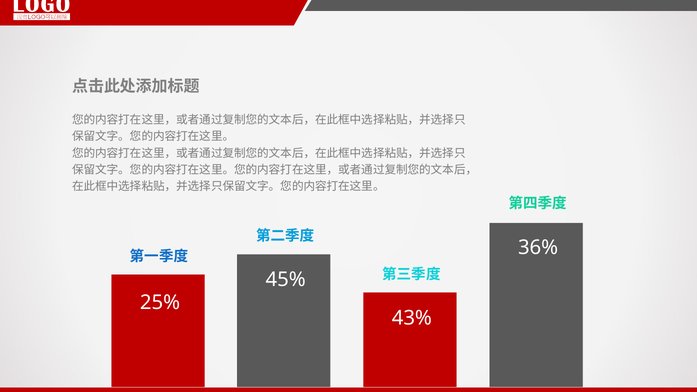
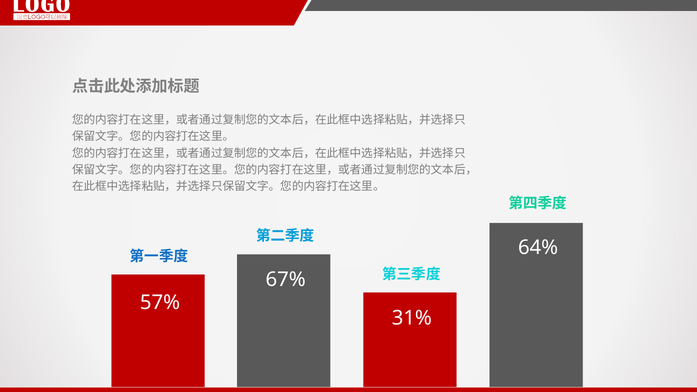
36%: 36% -> 64%
45%: 45% -> 67%
25%: 25% -> 57%
43%: 43% -> 31%
